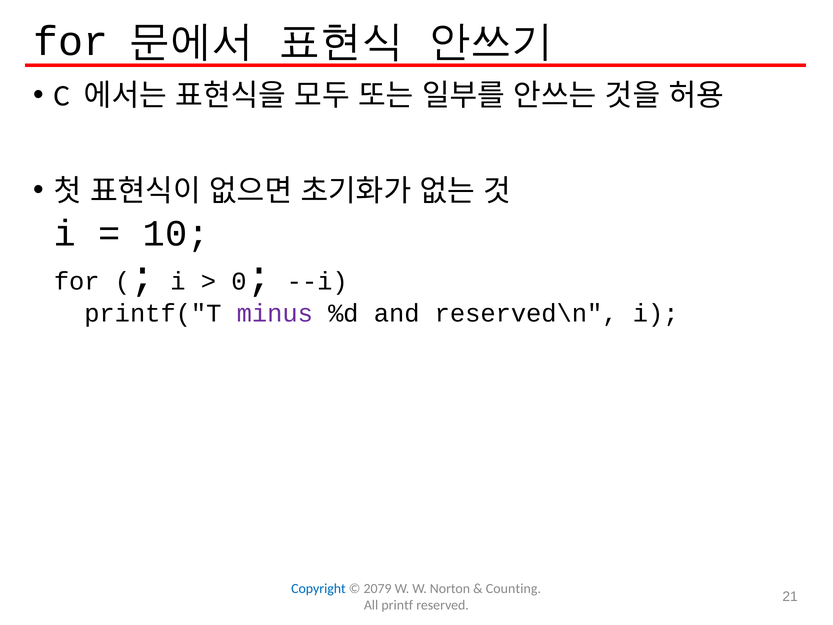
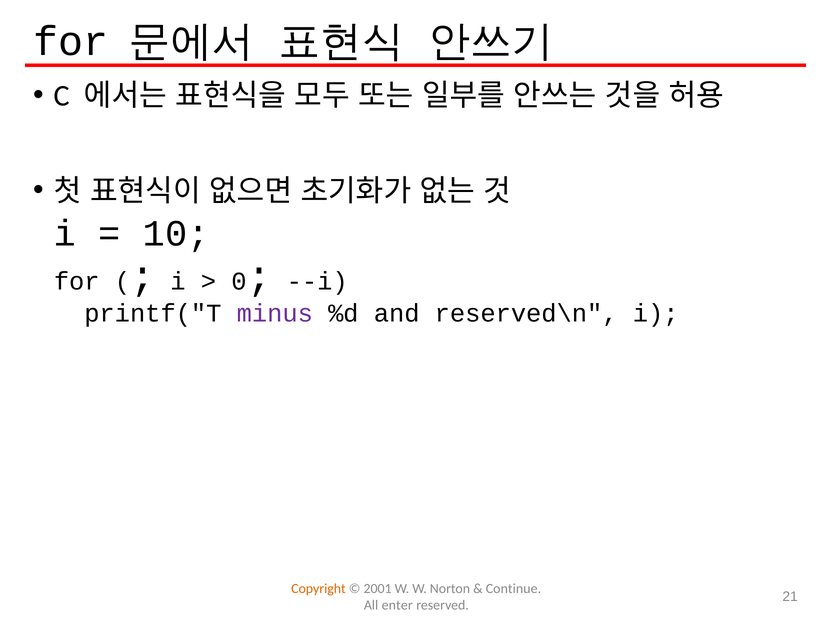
Copyright colour: blue -> orange
2079: 2079 -> 2001
Counting: Counting -> Continue
printf: printf -> enter
